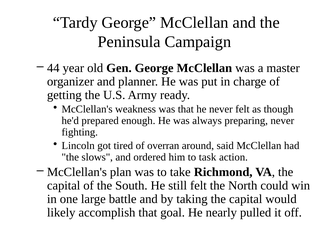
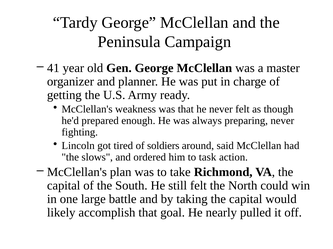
44: 44 -> 41
overran: overran -> soldiers
